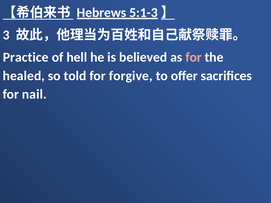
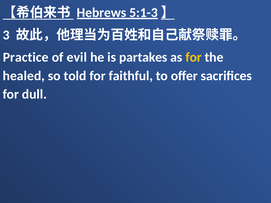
hell: hell -> evil
believed: believed -> partakes
for at (194, 57) colour: pink -> yellow
forgive: forgive -> faithful
nail: nail -> dull
